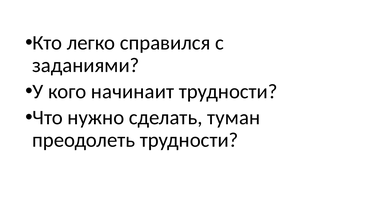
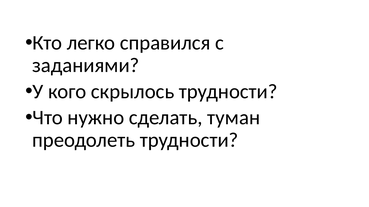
начинаит: начинаит -> скрылось
